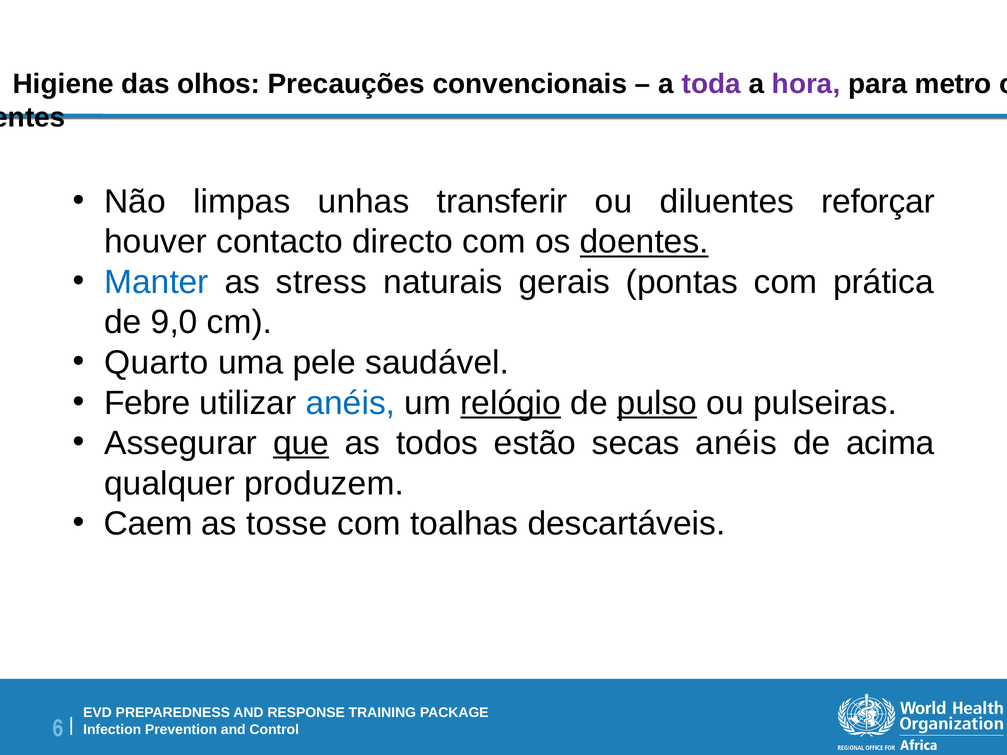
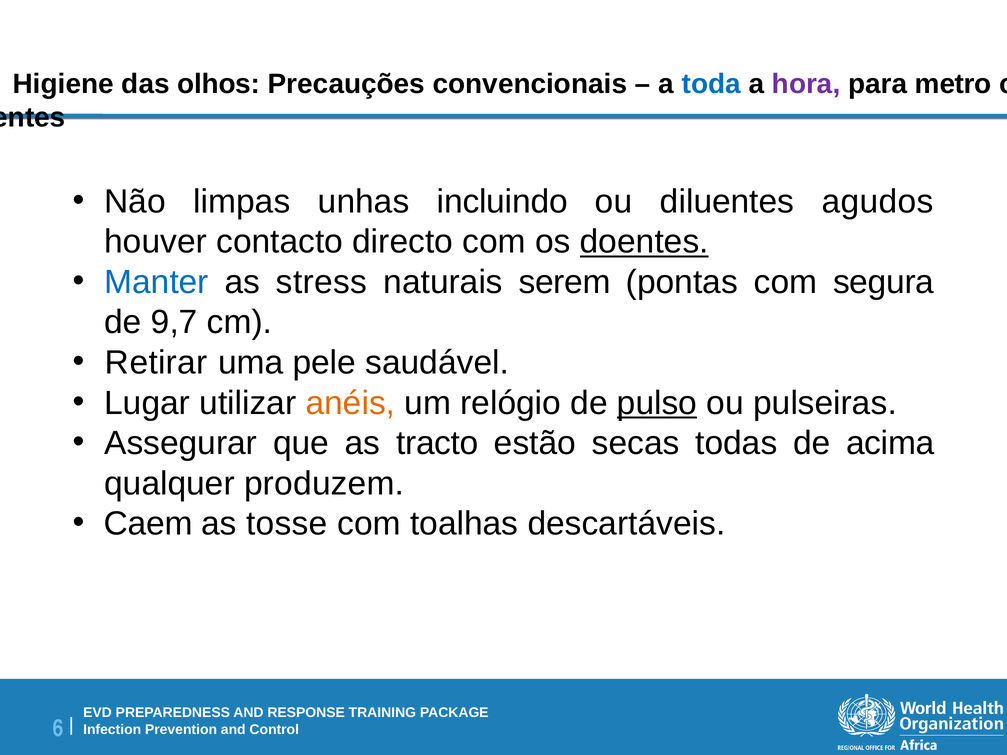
toda colour: purple -> blue
transferir: transferir -> incluindo
reforçar: reforçar -> agudos
gerais: gerais -> serem
prática: prática -> segura
9,0: 9,0 -> 9,7
Quarto: Quarto -> Retirar
Febre: Febre -> Lugar
anéis at (350, 403) colour: blue -> orange
relógio underline: present -> none
que underline: present -> none
todos: todos -> tracto
secas anéis: anéis -> todas
